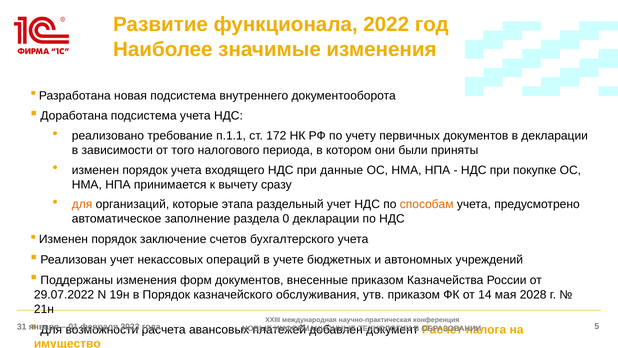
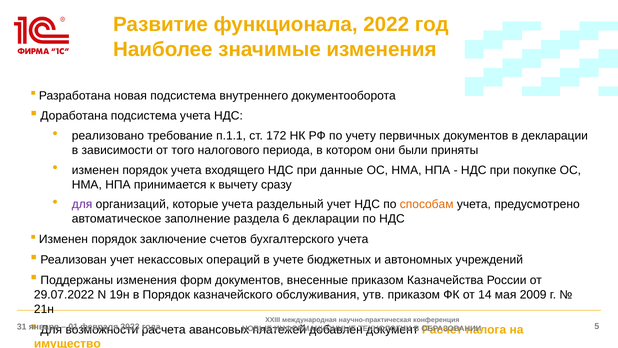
для at (82, 204) colour: orange -> purple
которые этапа: этапа -> учета
0: 0 -> 6
2028: 2028 -> 2009
